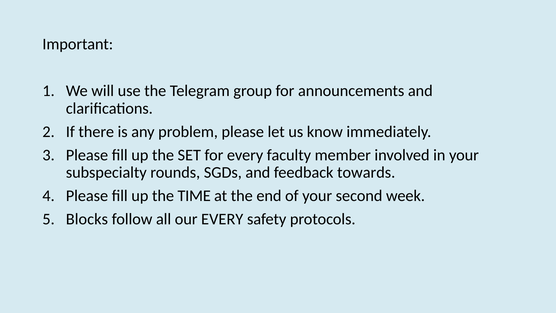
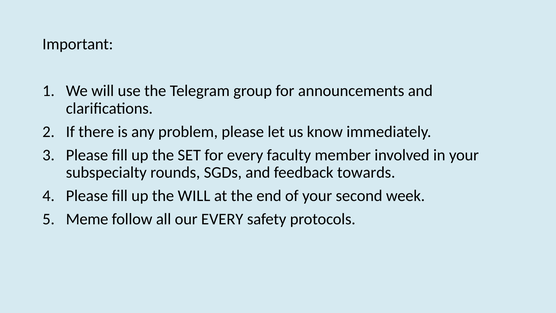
the TIME: TIME -> WILL
Blocks: Blocks -> Meme
